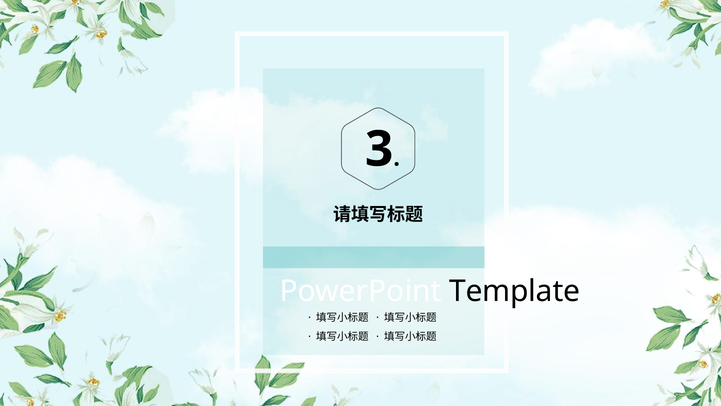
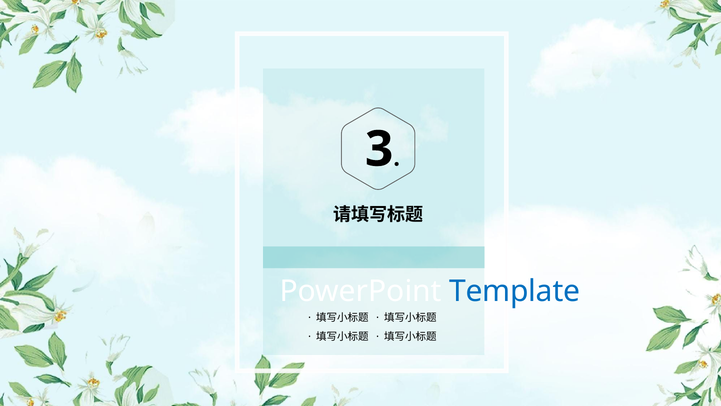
Template colour: black -> blue
